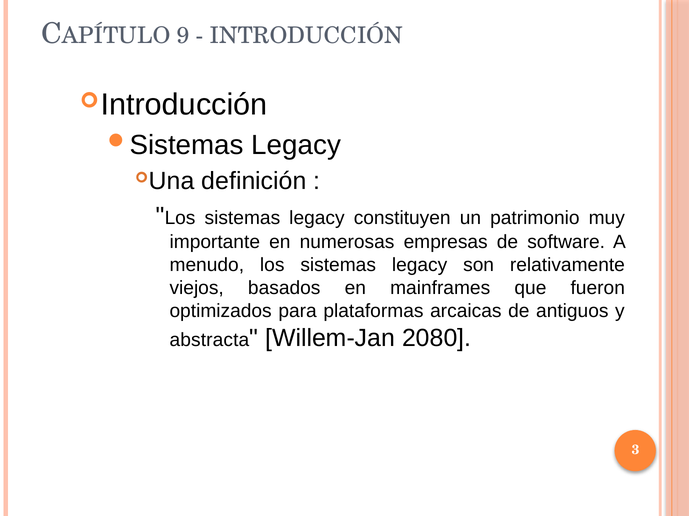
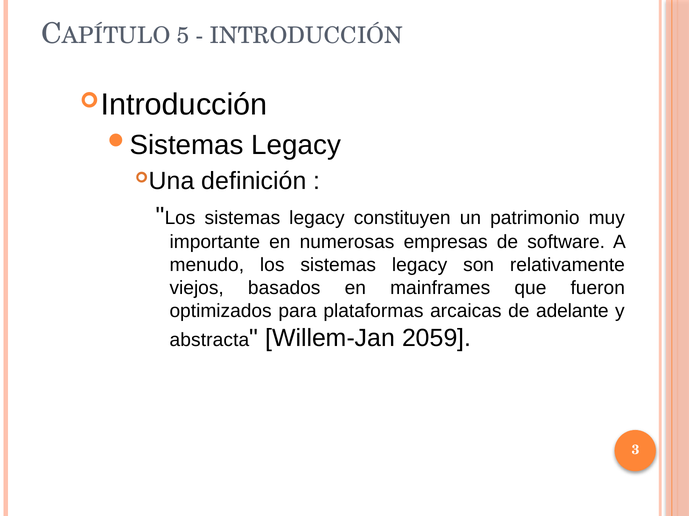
9: 9 -> 5
antiguos: antiguos -> adelante
2080: 2080 -> 2059
